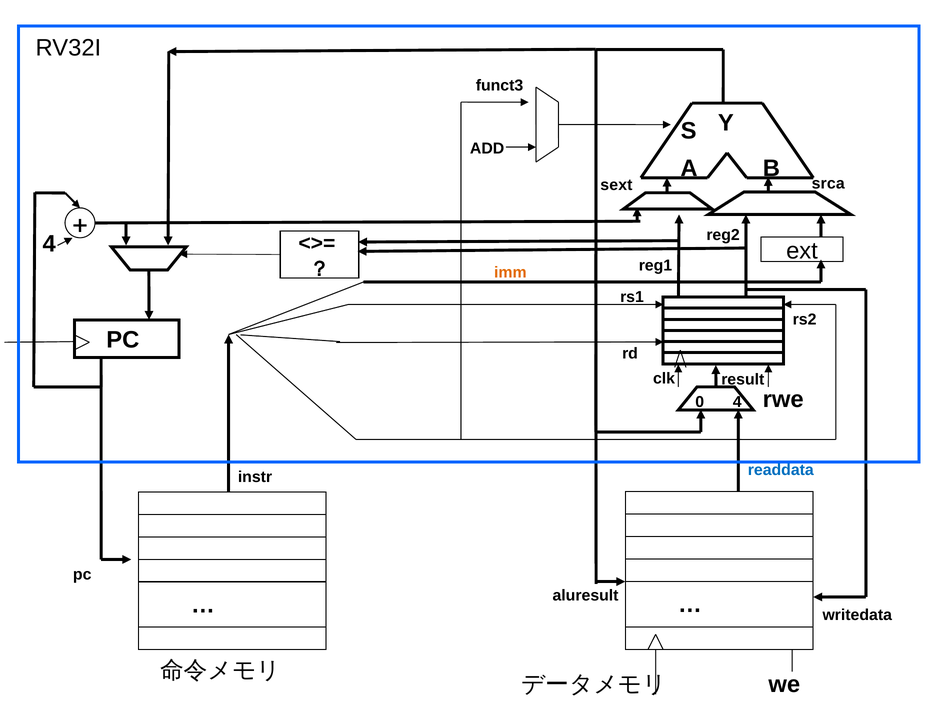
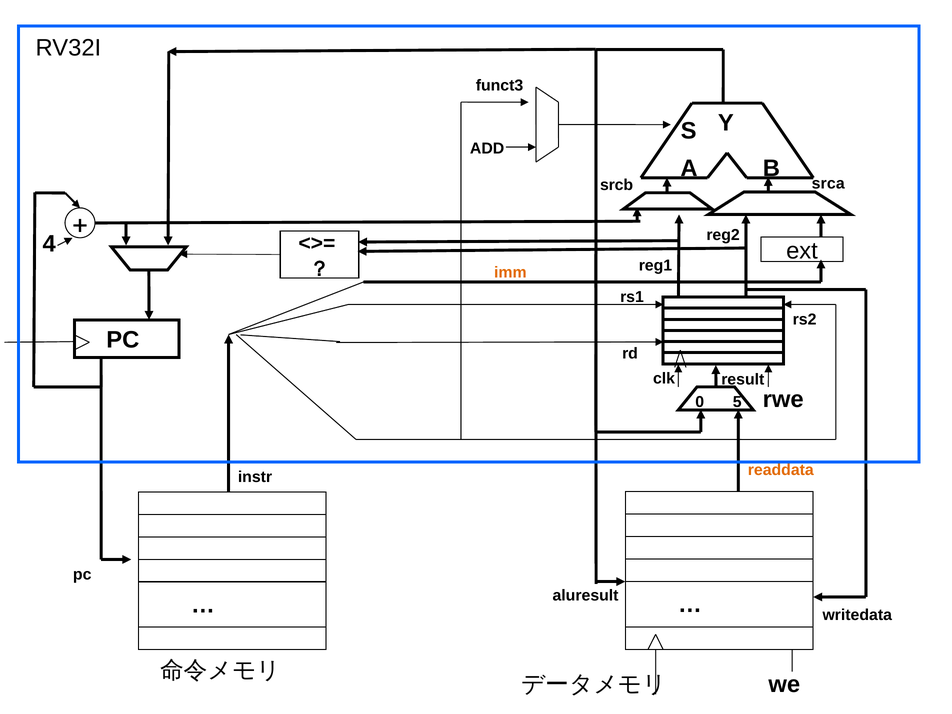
sext: sext -> srcb
0 4: 4 -> 5
readdata colour: blue -> orange
